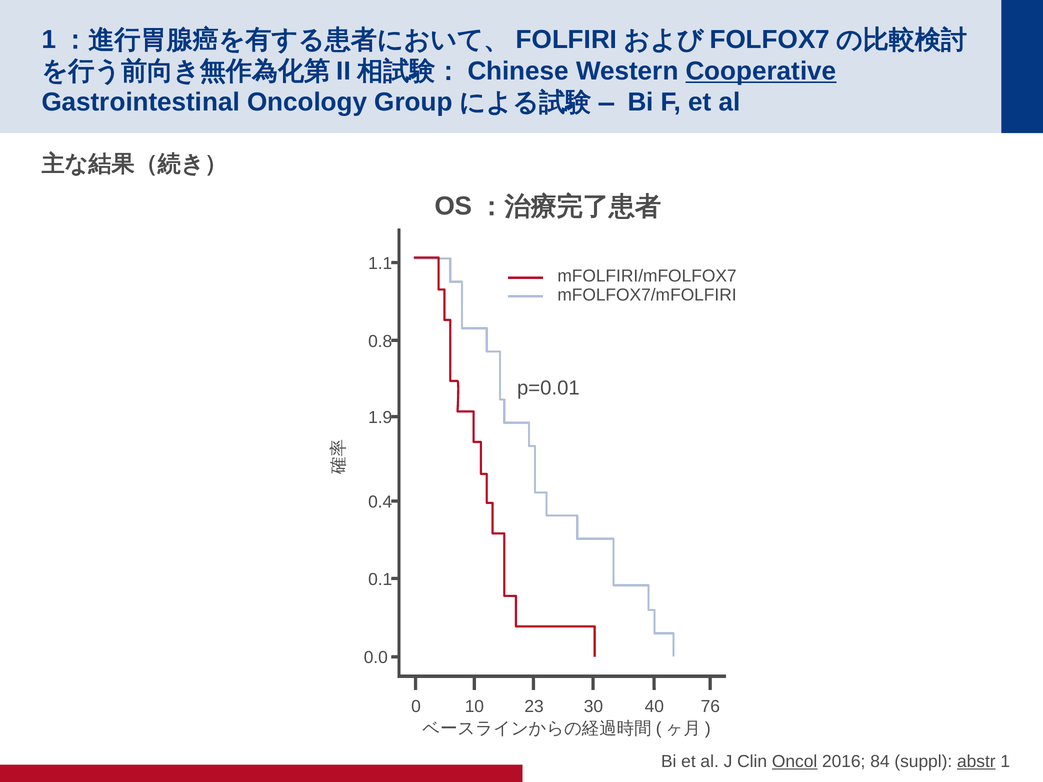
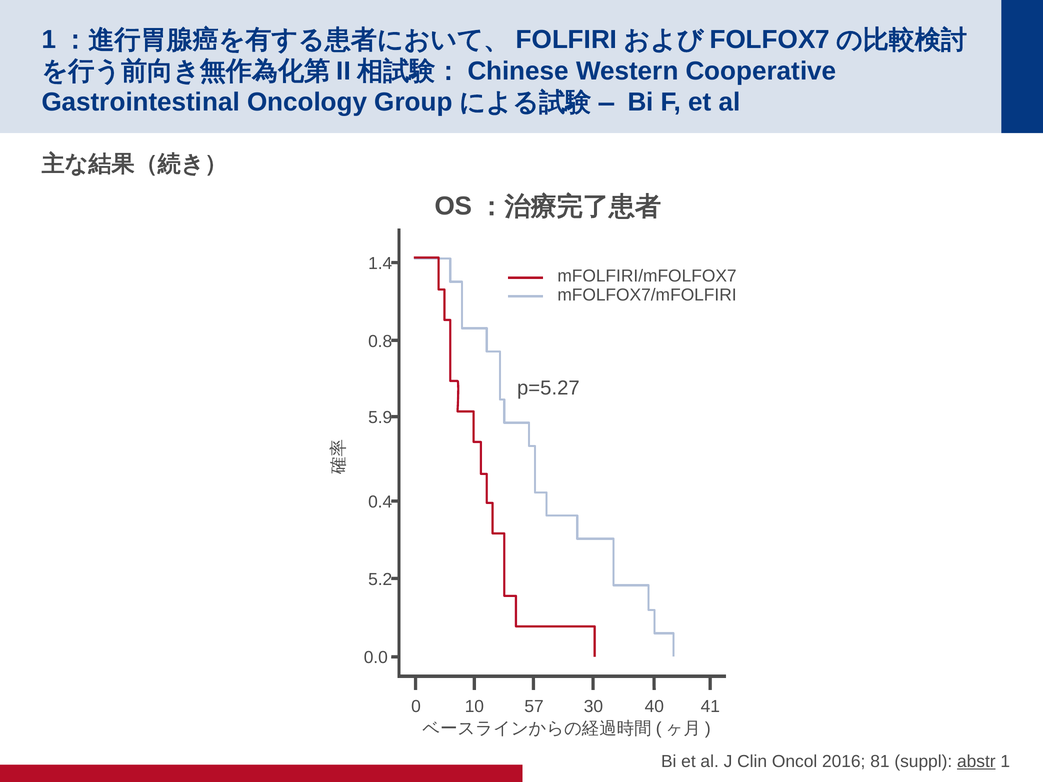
Cooperative underline: present -> none
1.1: 1.1 -> 1.4
p=0.01: p=0.01 -> p=5.27
1.9: 1.9 -> 5.9
0.1: 0.1 -> 5.2
23: 23 -> 57
76: 76 -> 41
Oncol underline: present -> none
84: 84 -> 81
